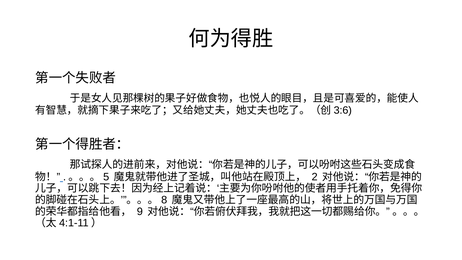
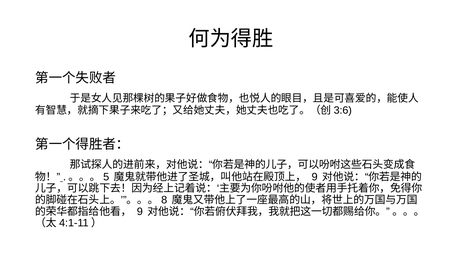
2 at (315, 177): 2 -> 9
